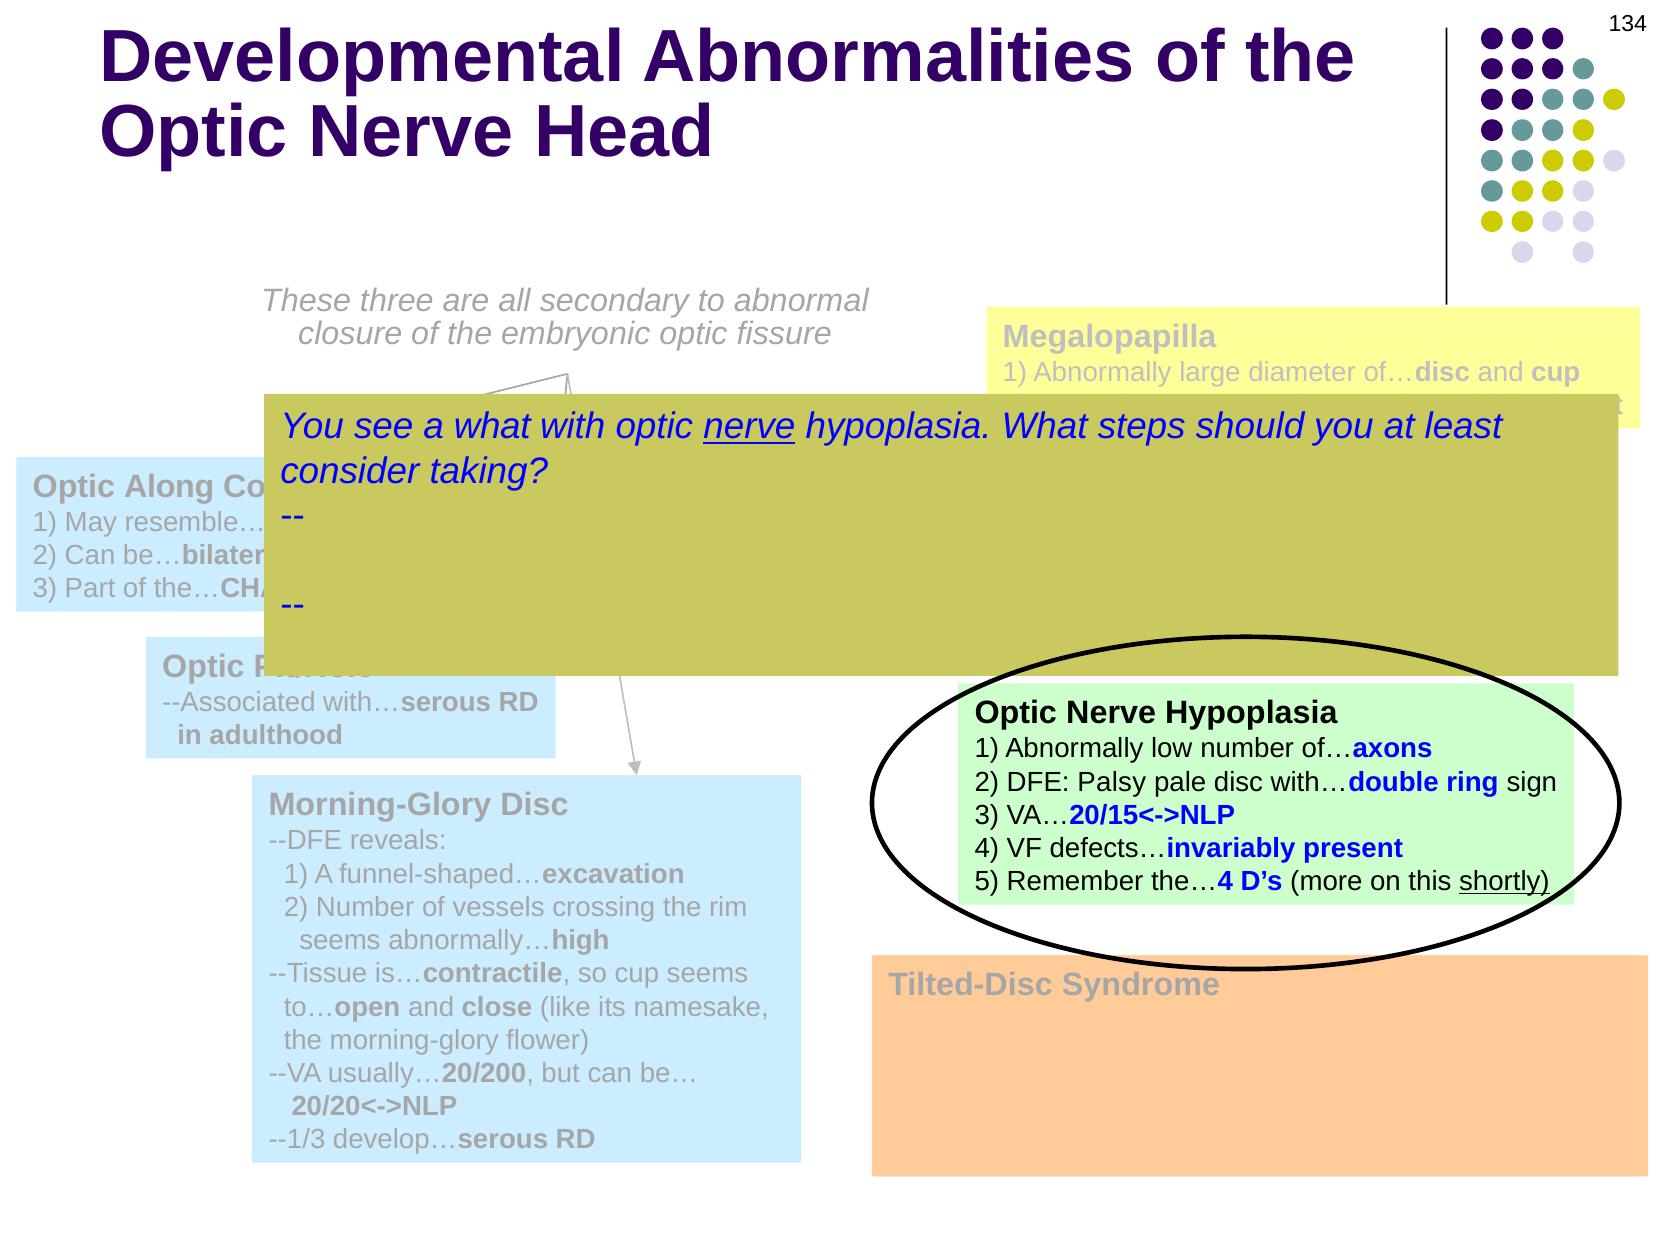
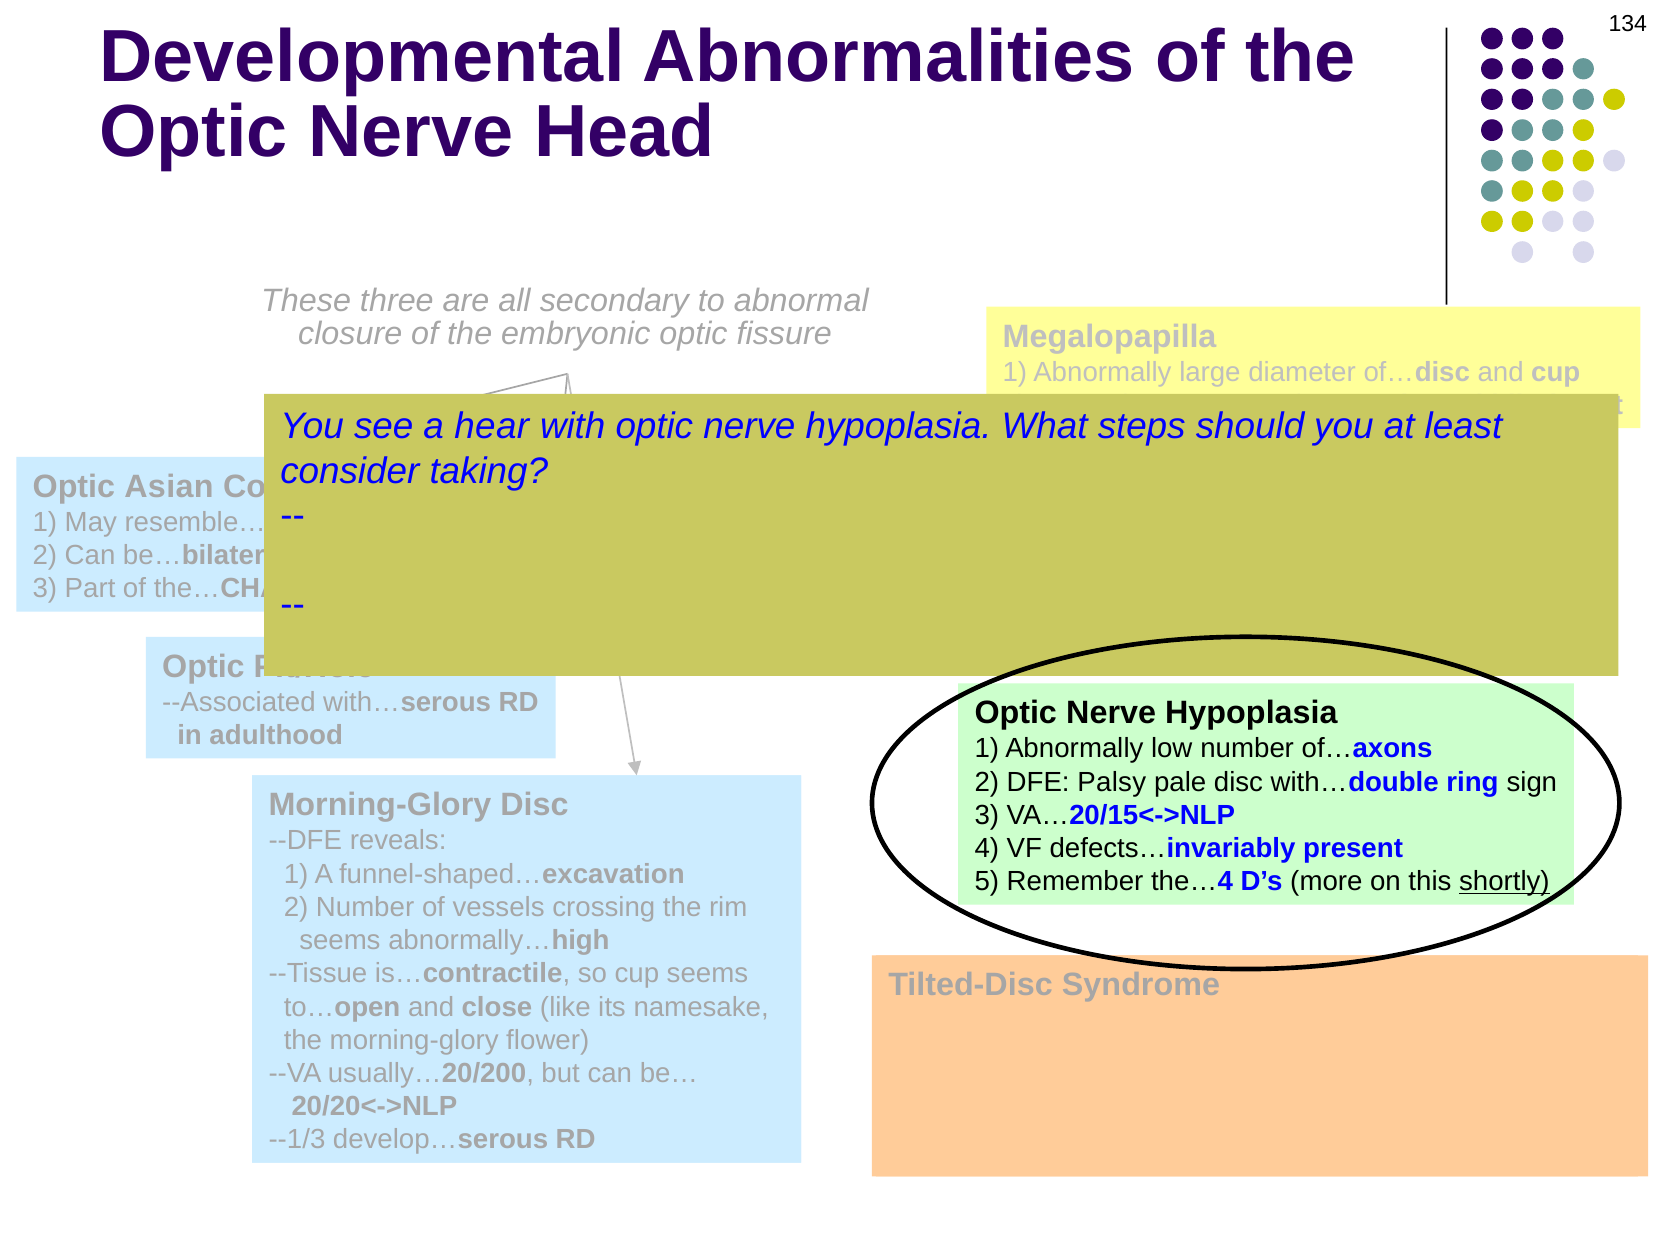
a what: what -> hear
nerve at (749, 427) underline: present -> none
Along: Along -> Asian
